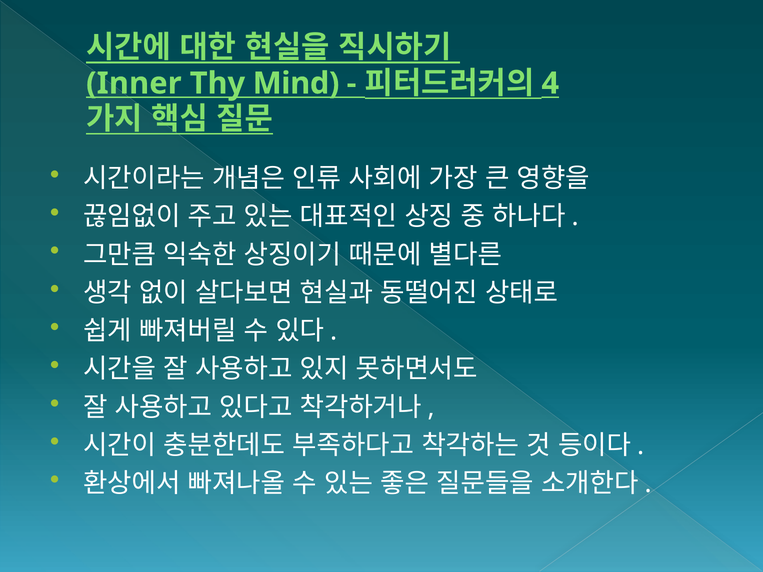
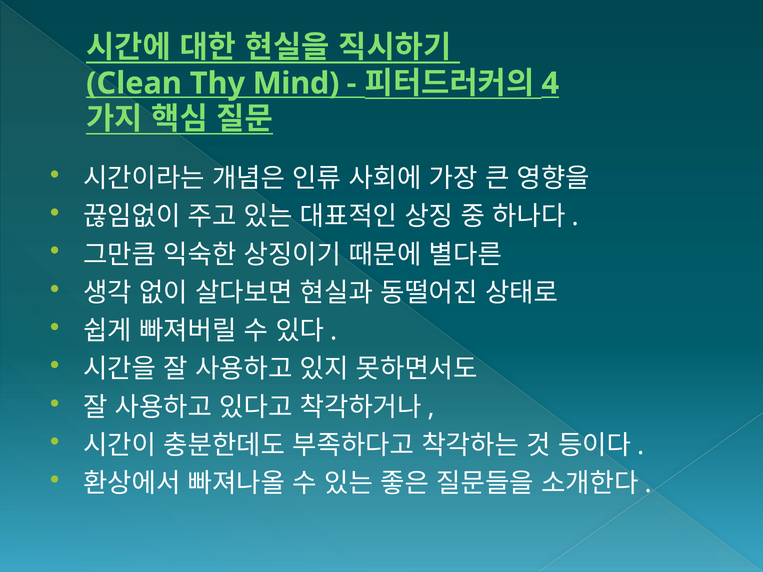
Inner: Inner -> Clean
